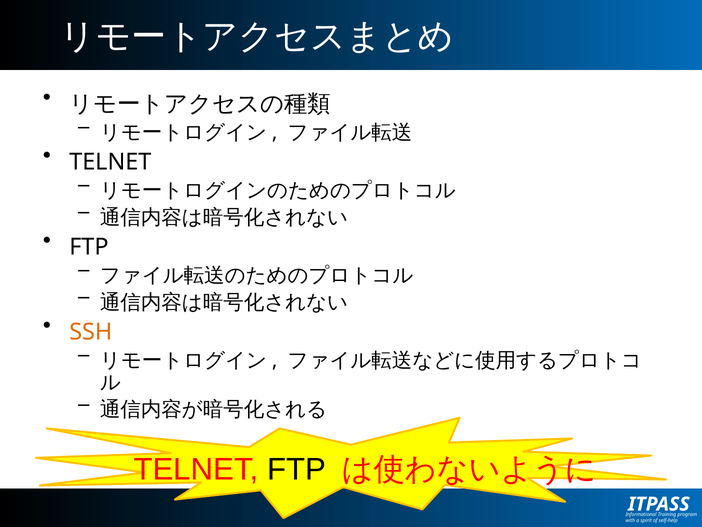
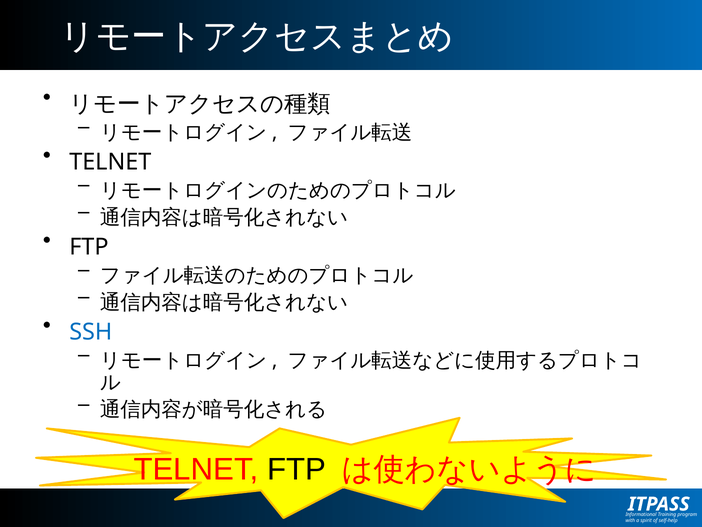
SSH colour: orange -> blue
